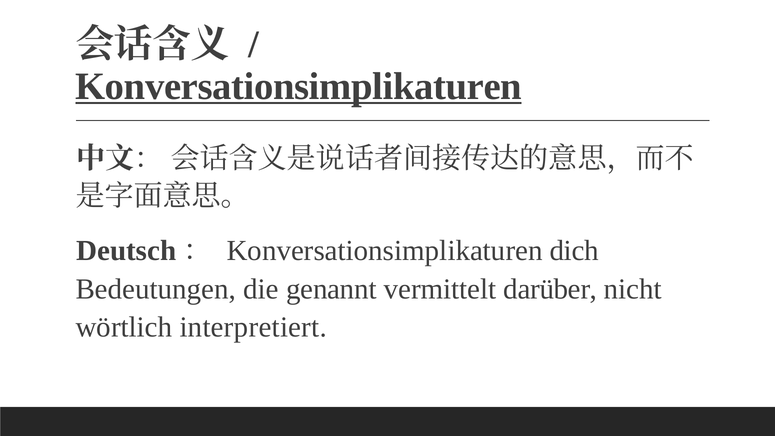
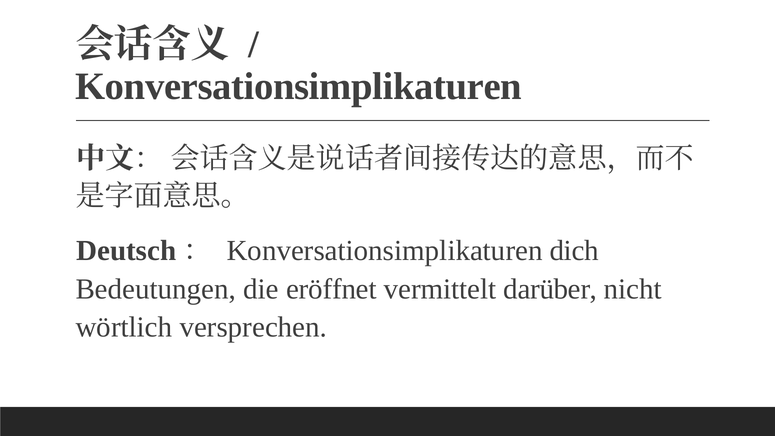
Konversationsimplikaturen at (299, 86) underline: present -> none
genannt: genannt -> eröffnet
interpretiert: interpretiert -> versprechen
